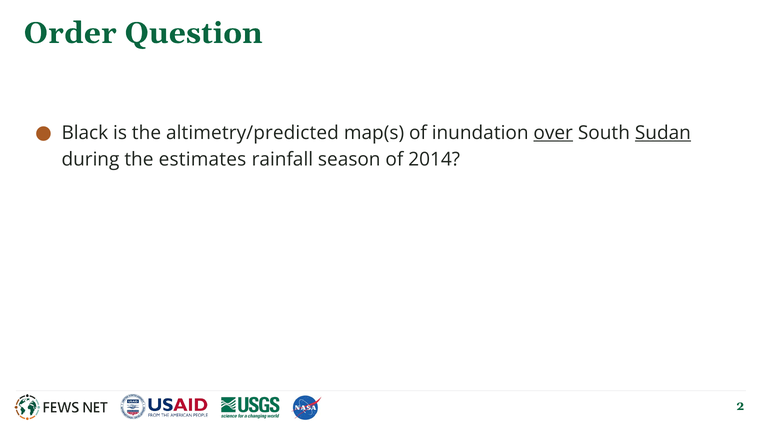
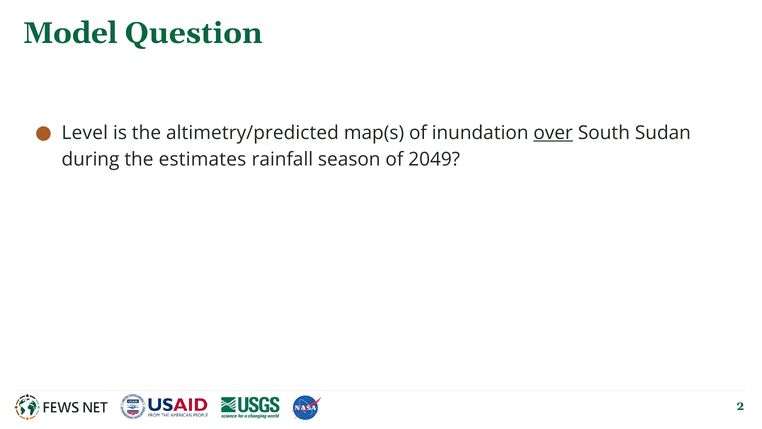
Order: Order -> Model
Black: Black -> Level
Sudan underline: present -> none
2014: 2014 -> 2049
